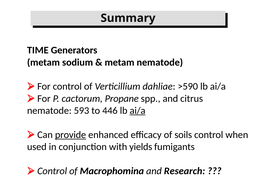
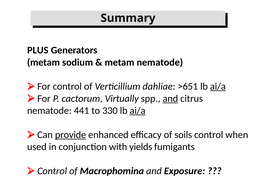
TIME: TIME -> PLUS
>590: >590 -> >651
ai/a at (218, 87) underline: none -> present
Propane: Propane -> Virtually
and at (170, 99) underline: none -> present
593: 593 -> 441
446: 446 -> 330
Research: Research -> Exposure
